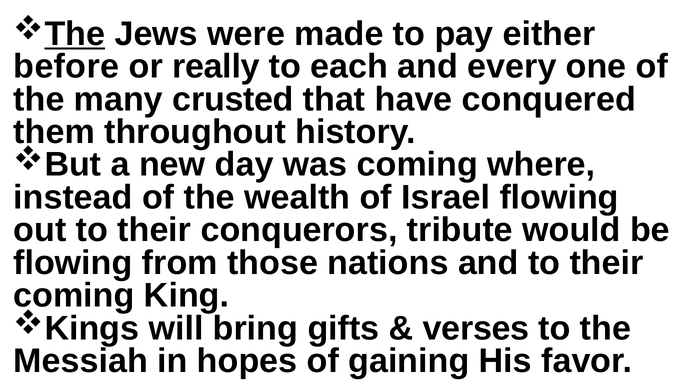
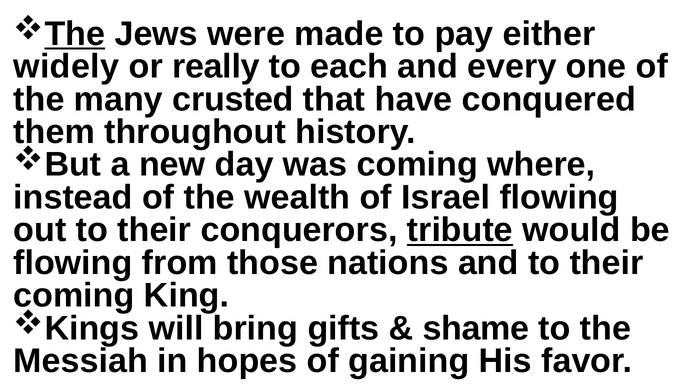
before: before -> widely
tribute underline: none -> present
verses: verses -> shame
